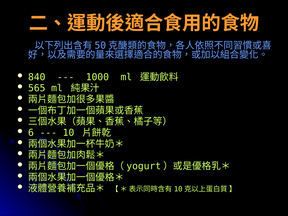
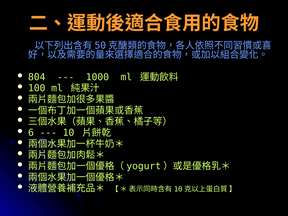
840: 840 -> 804
565: 565 -> 100
